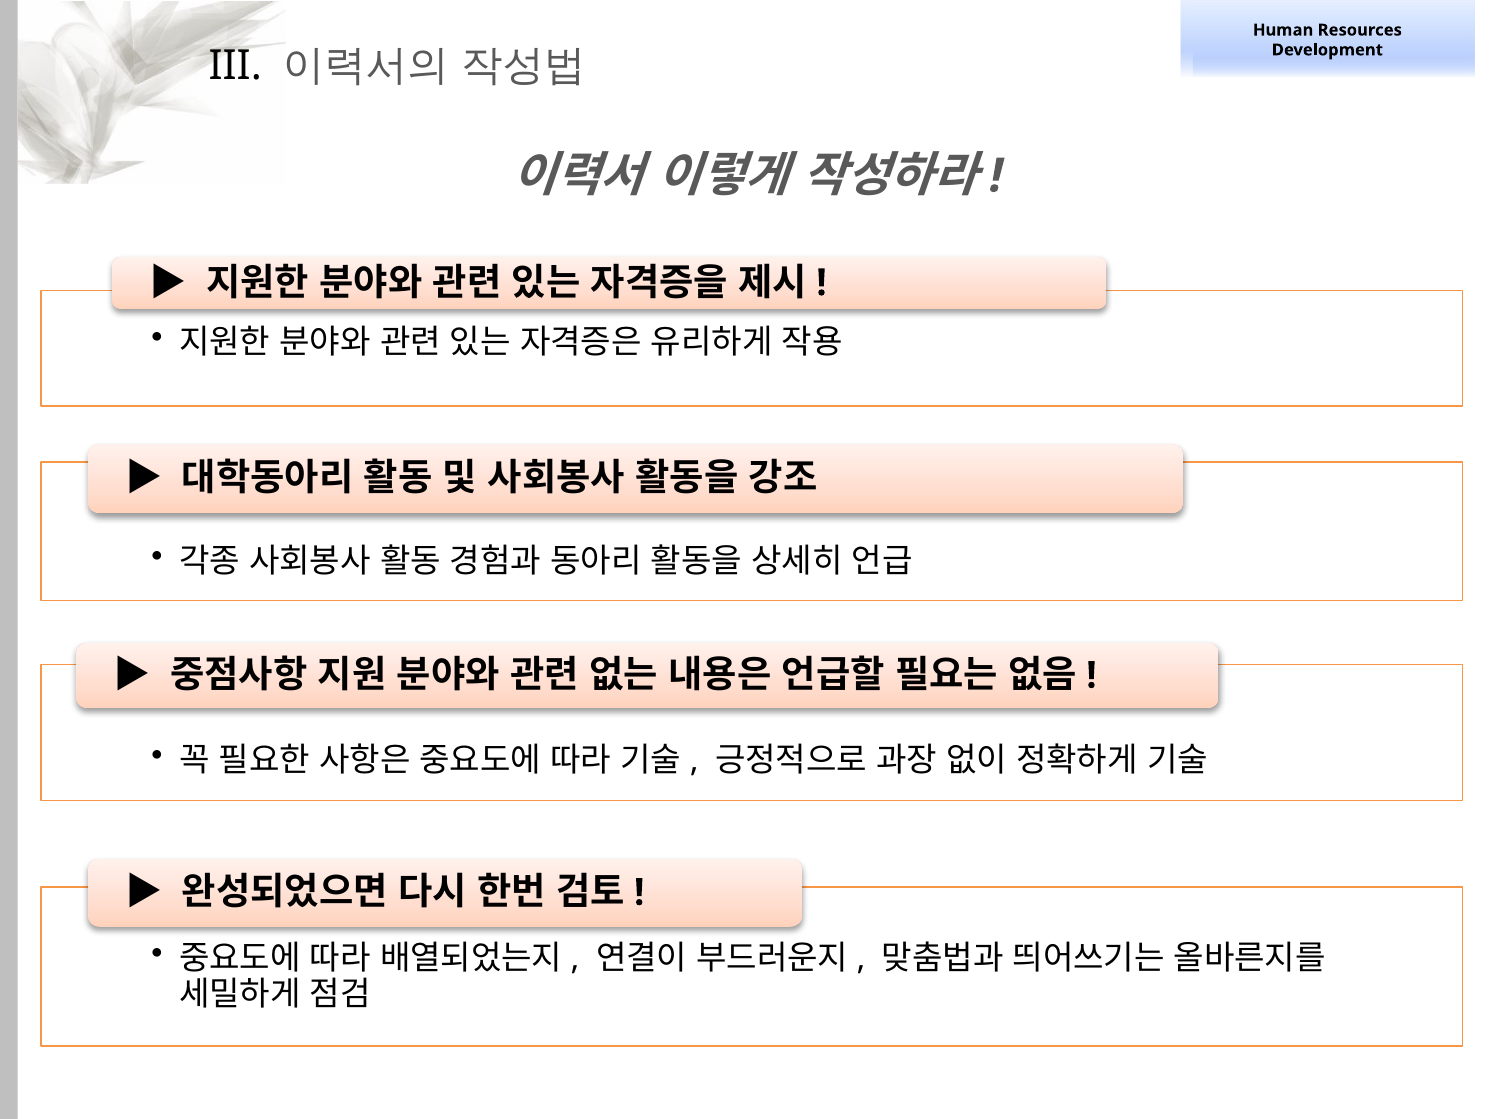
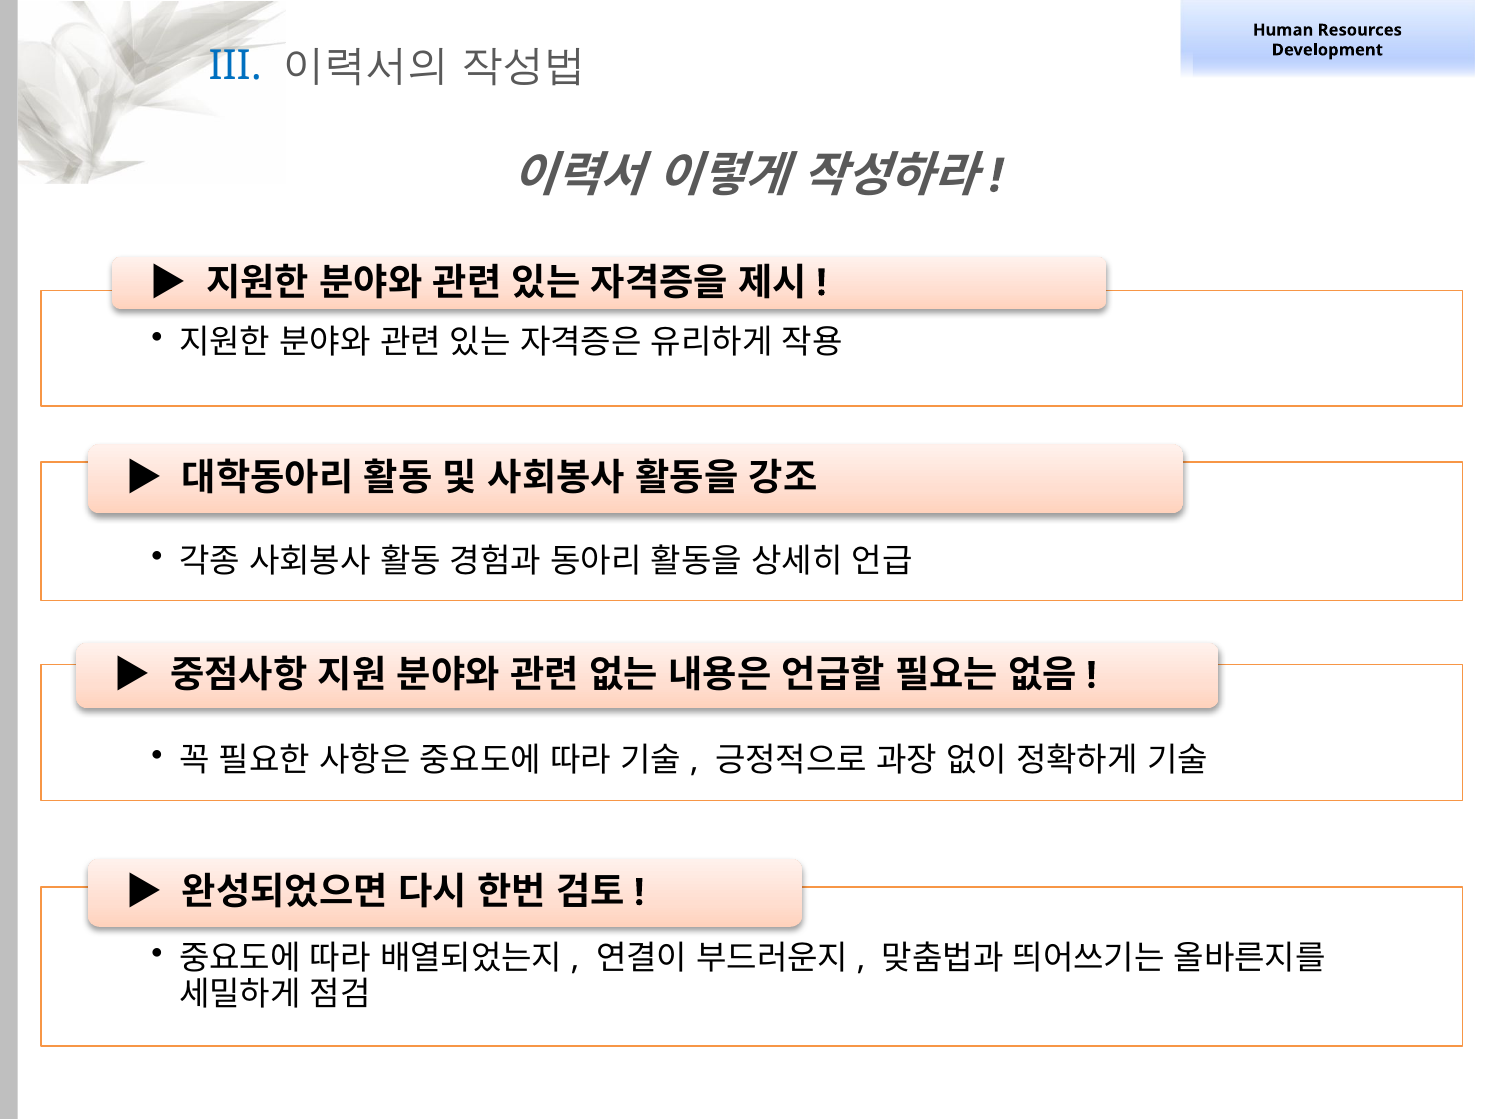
III colour: black -> blue
